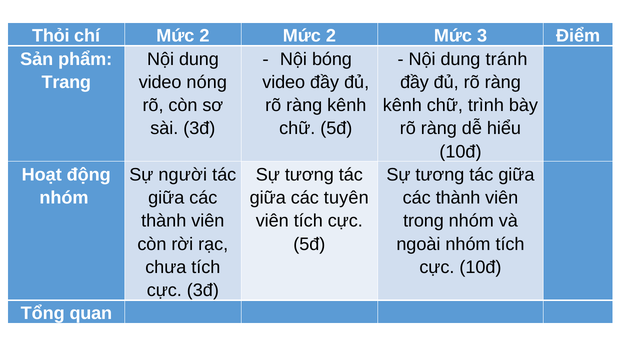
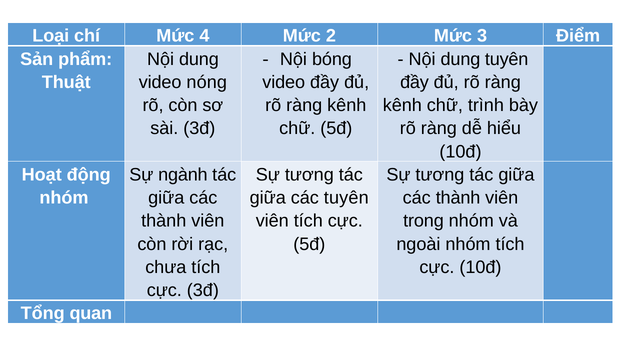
Thỏi: Thỏi -> Loại
chí Mức 2: 2 -> 4
dung tránh: tránh -> tuyên
Trang: Trang -> Thuật
người: người -> ngành
